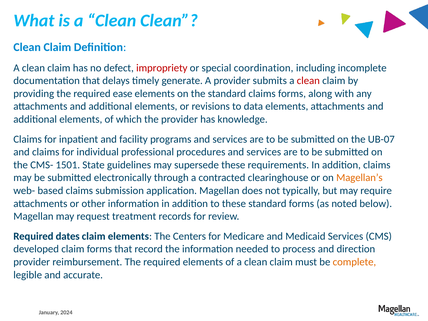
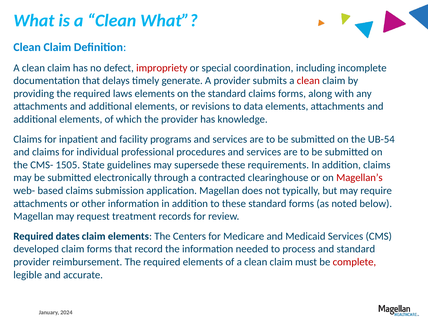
a Clean Clean: Clean -> What
ease: ease -> laws
UB-07: UB-07 -> UB-54
1501: 1501 -> 1505
Magellan’s colour: orange -> red
and direction: direction -> standard
complete colour: orange -> red
